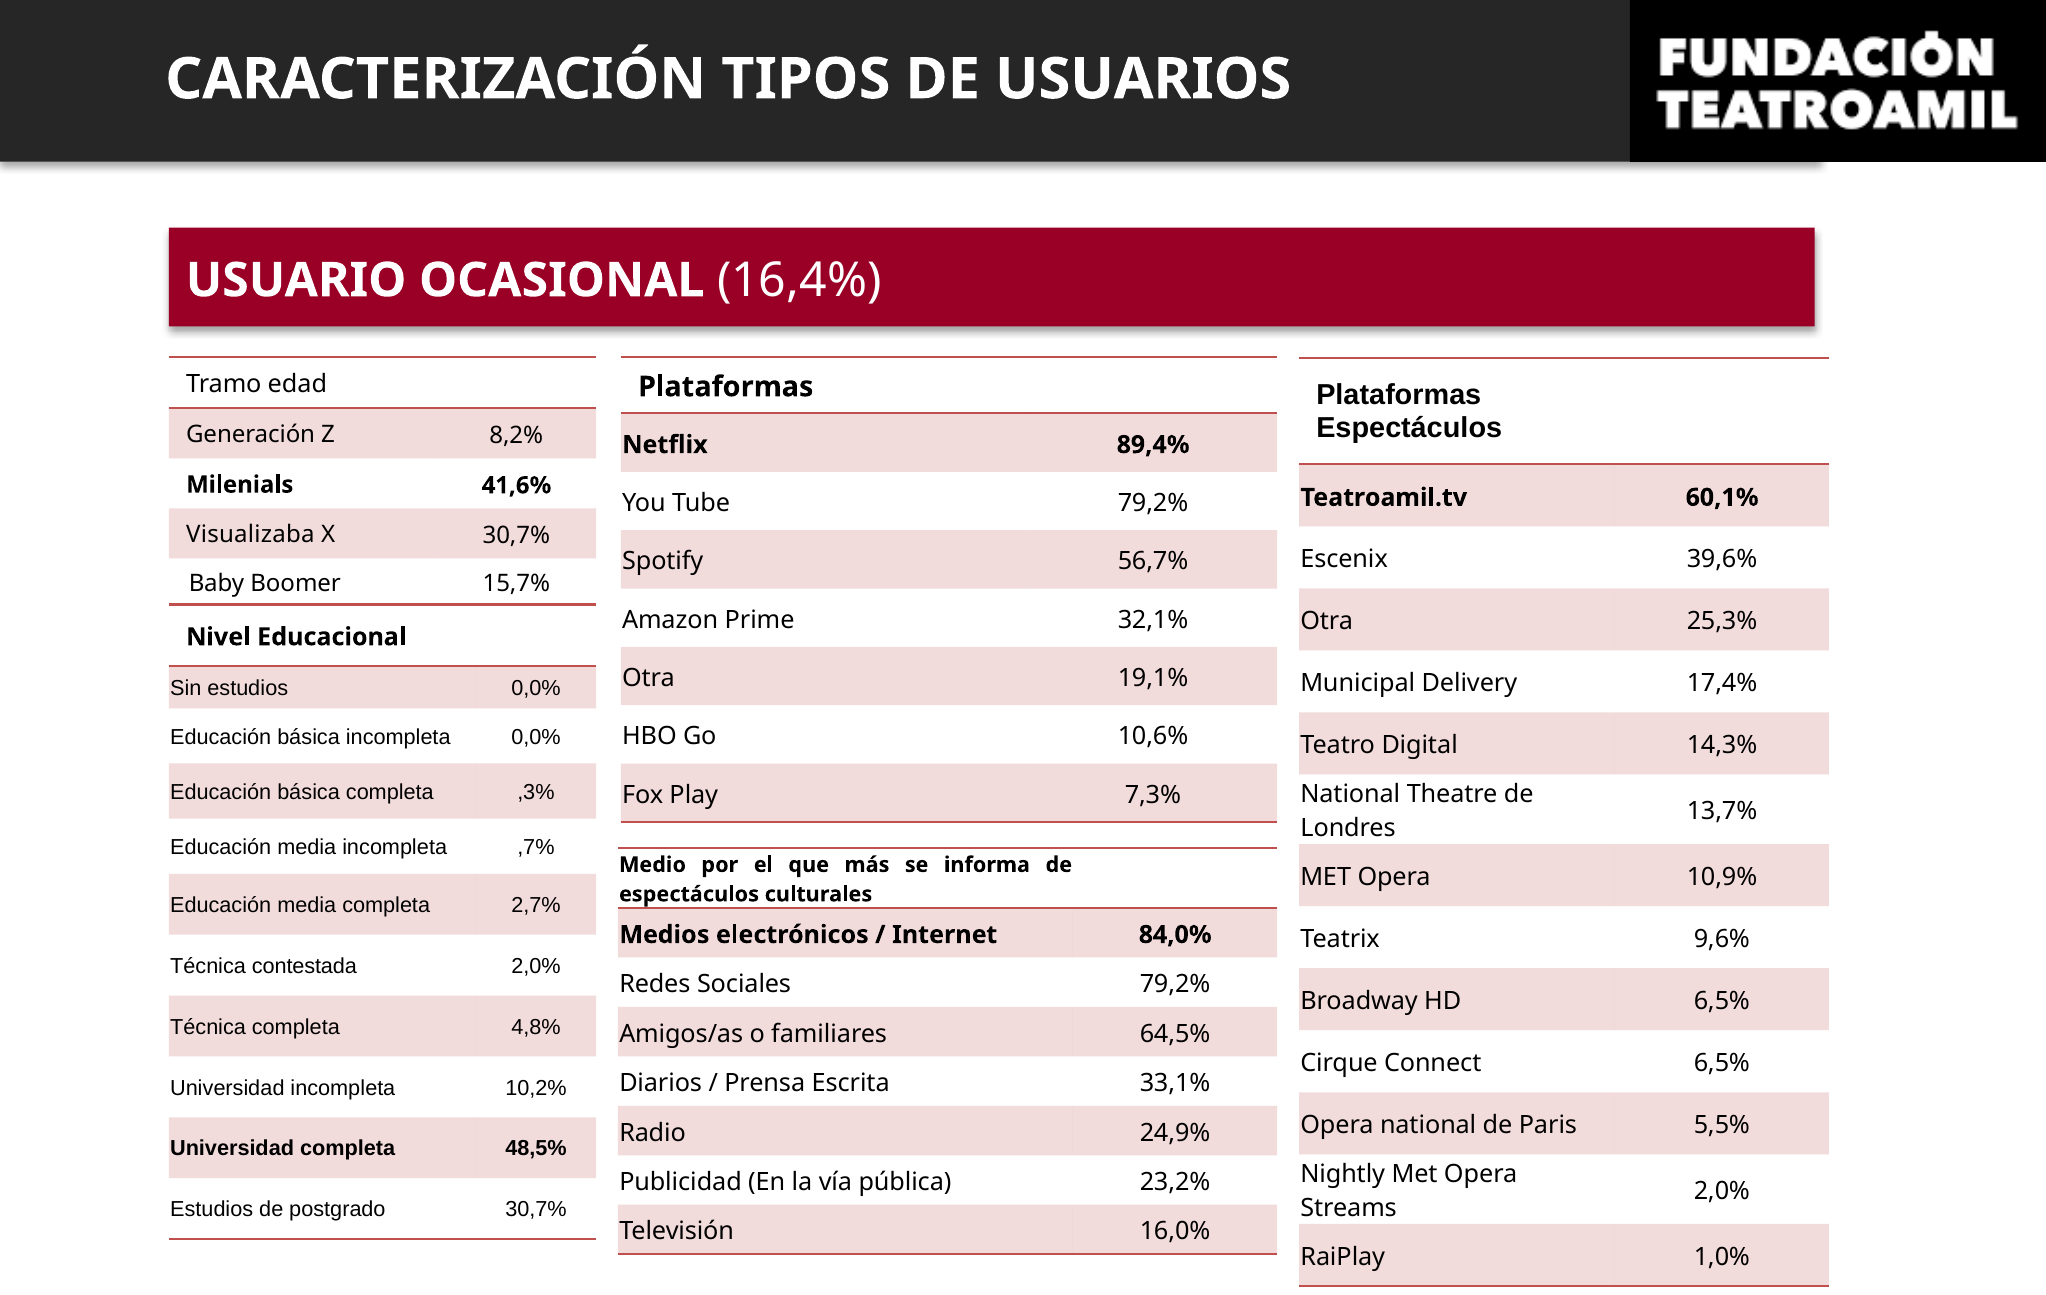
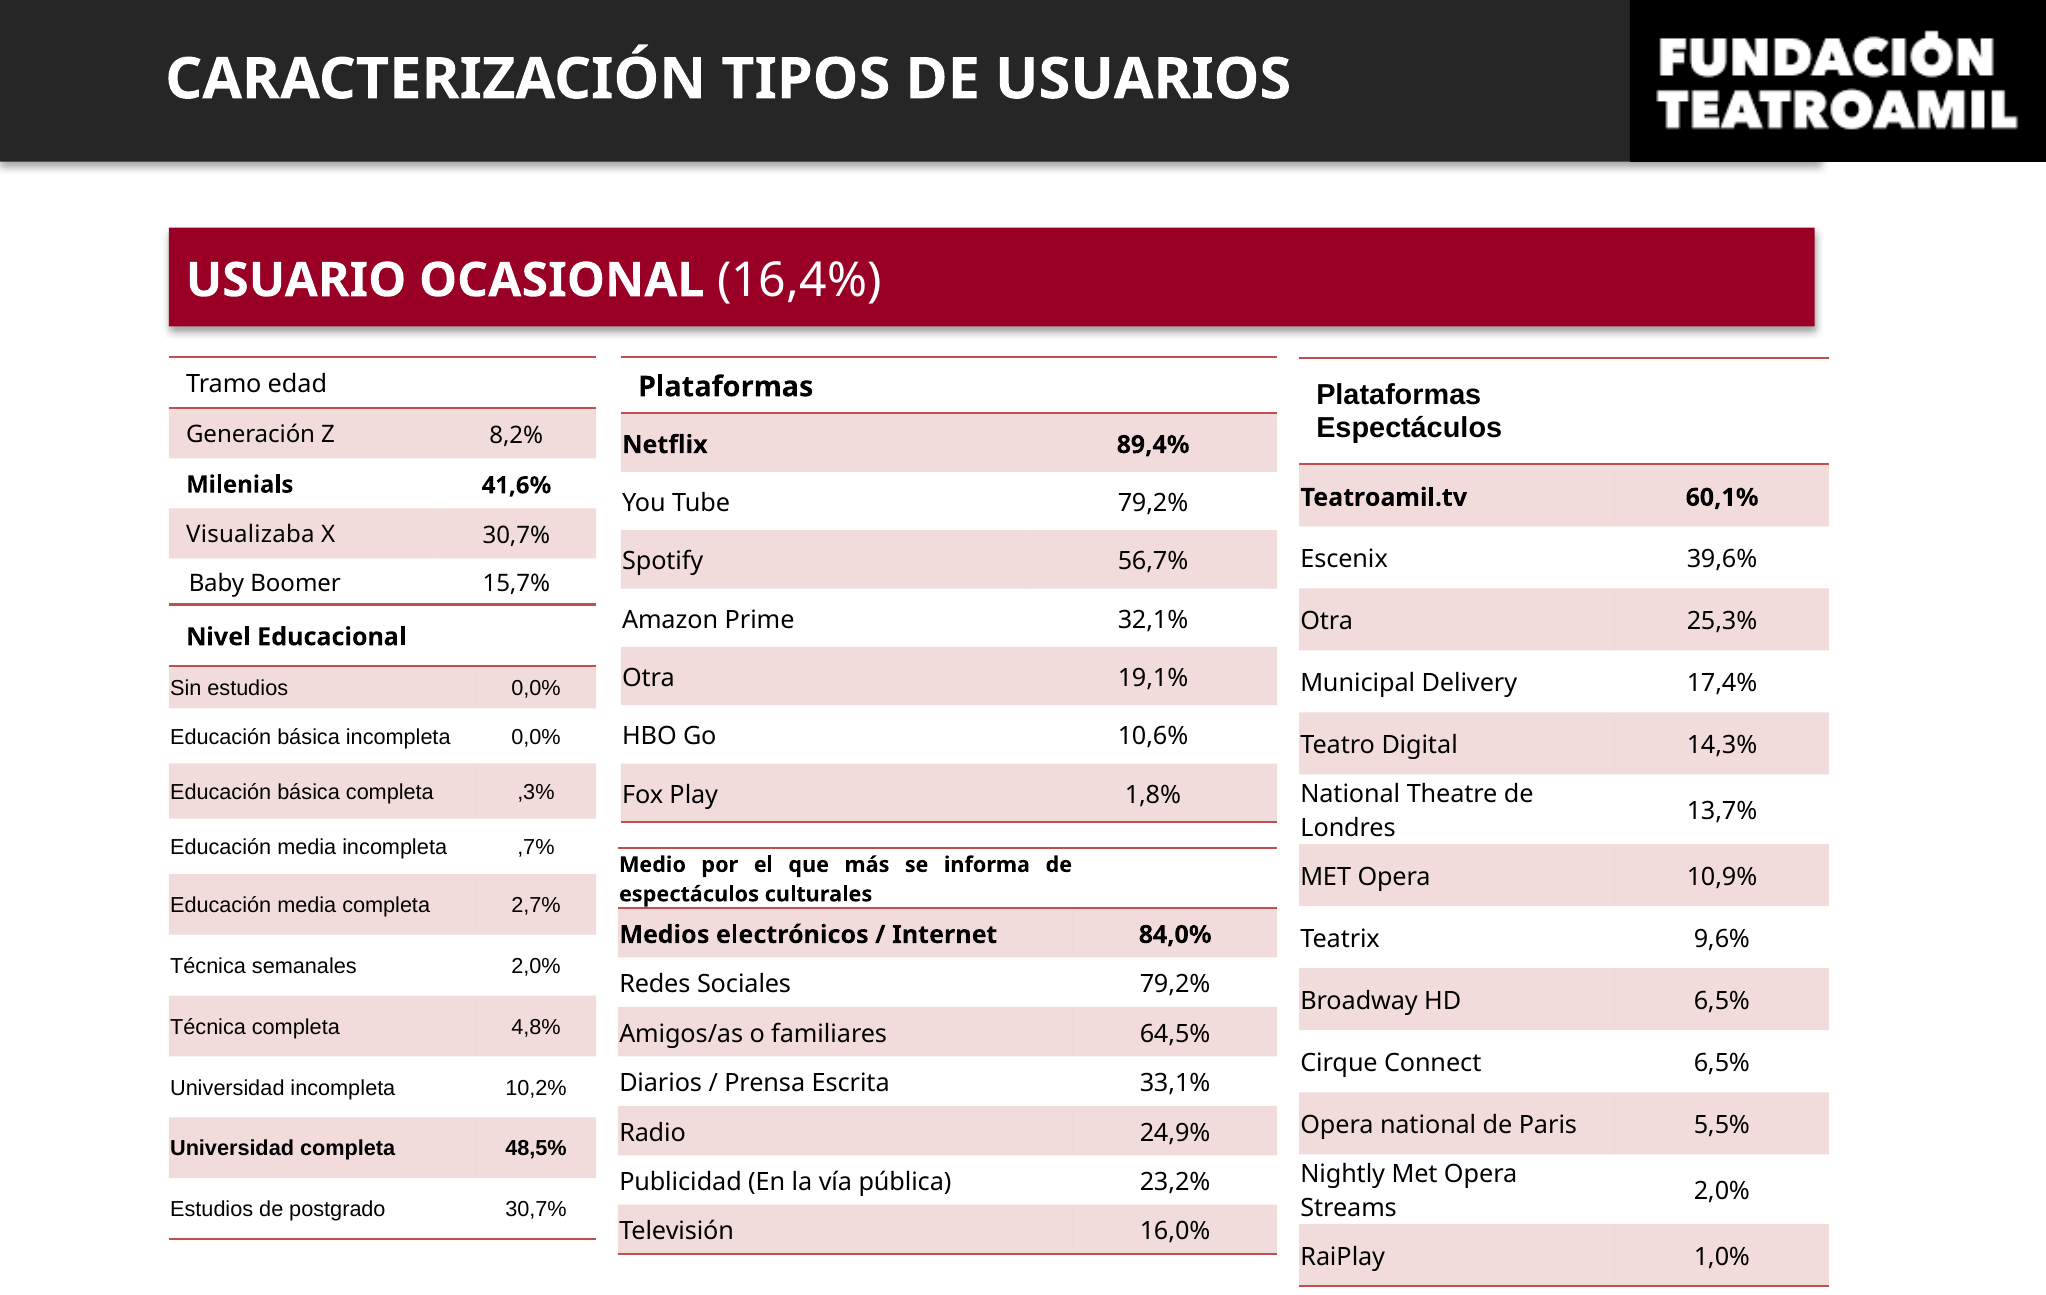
7,3%: 7,3% -> 1,8%
contestada: contestada -> semanales
